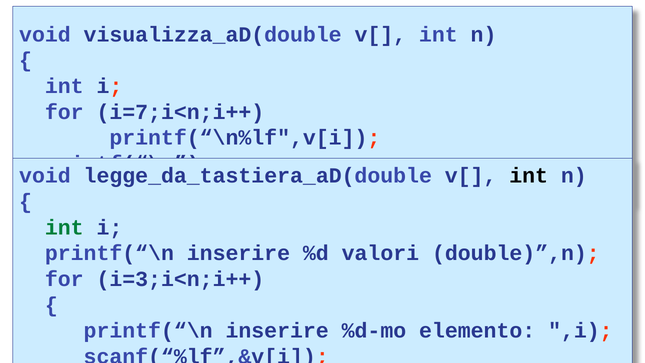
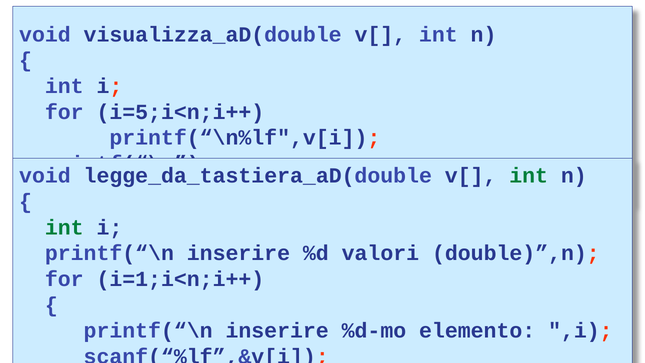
i=7;i<n;i++: i=7;i<n;i++ -> i=5;i<n;i++
int at (529, 176) colour: black -> green
i=3;i<n;i++: i=3;i<n;i++ -> i=1;i<n;i++
